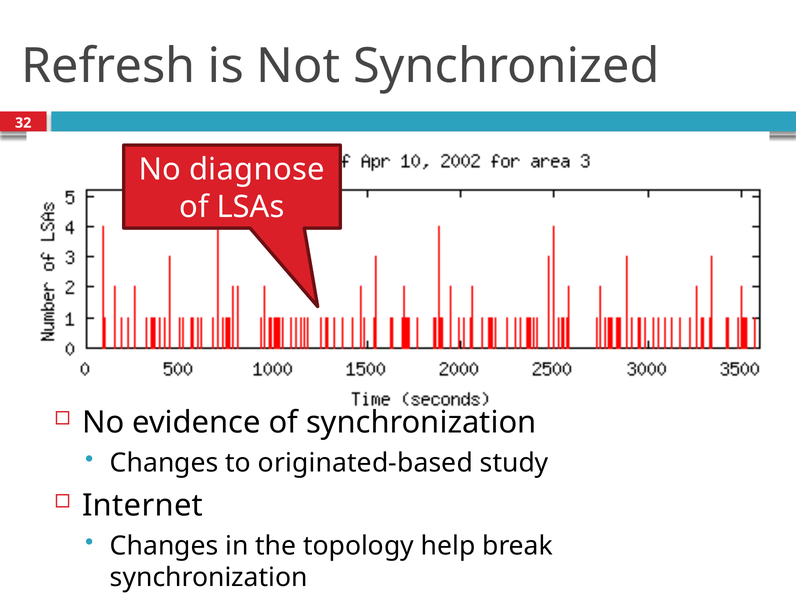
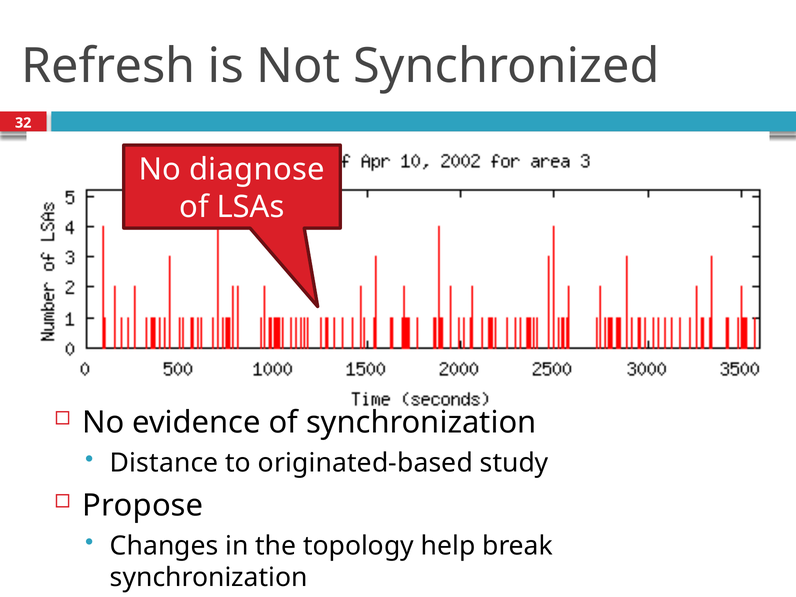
Changes at (164, 463): Changes -> Distance
Internet: Internet -> Propose
